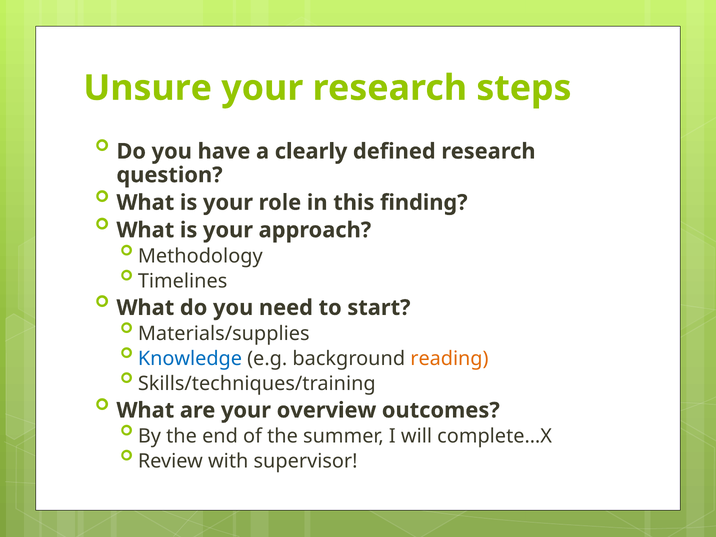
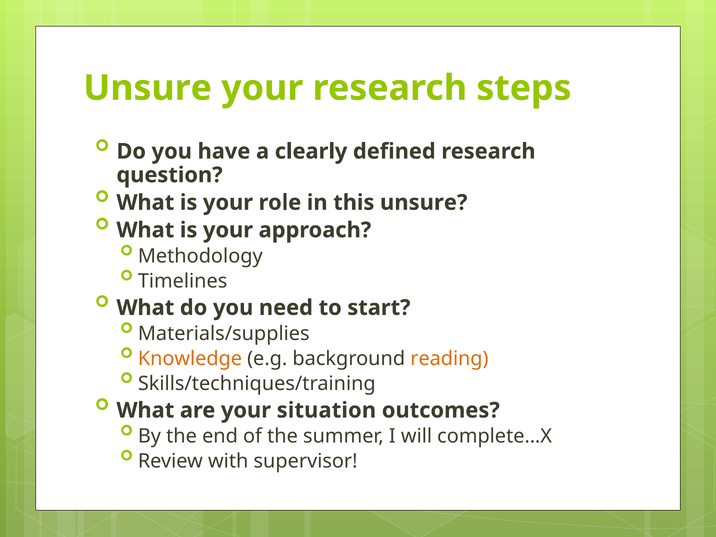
this finding: finding -> unsure
Knowledge colour: blue -> orange
overview: overview -> situation
